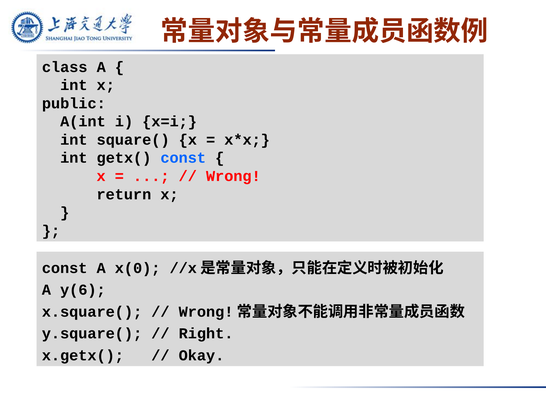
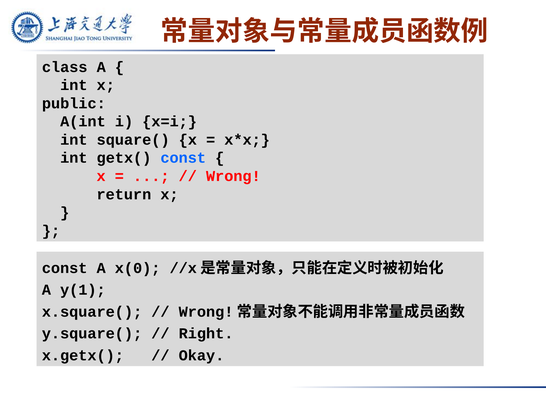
y(6: y(6 -> y(1
